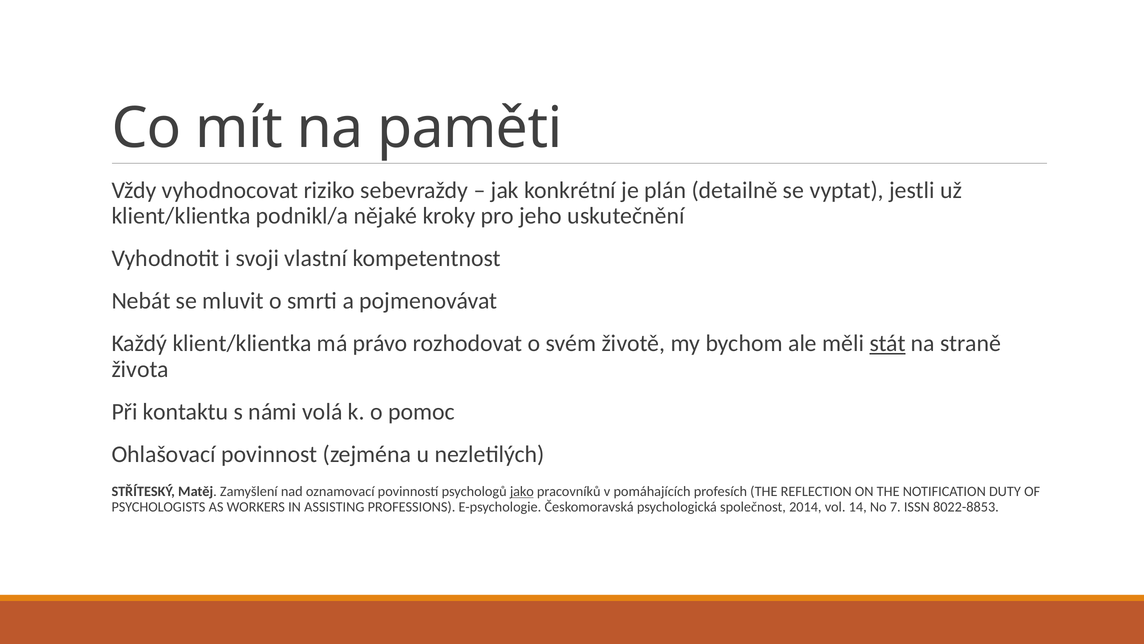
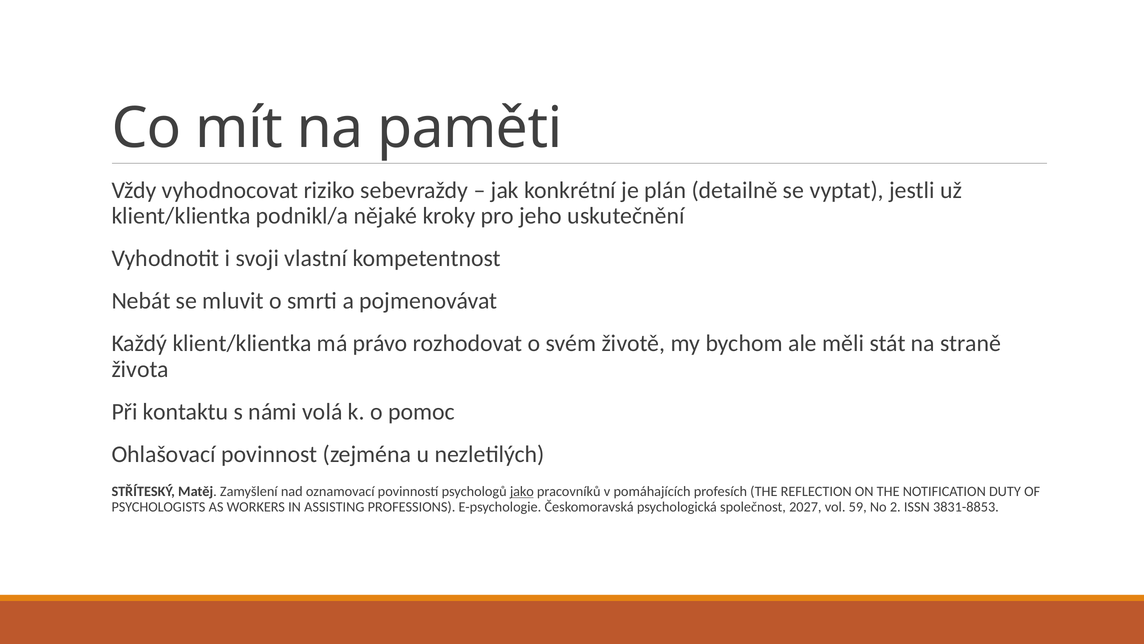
stát underline: present -> none
2014: 2014 -> 2027
14: 14 -> 59
7: 7 -> 2
8022-8853: 8022-8853 -> 3831-8853
